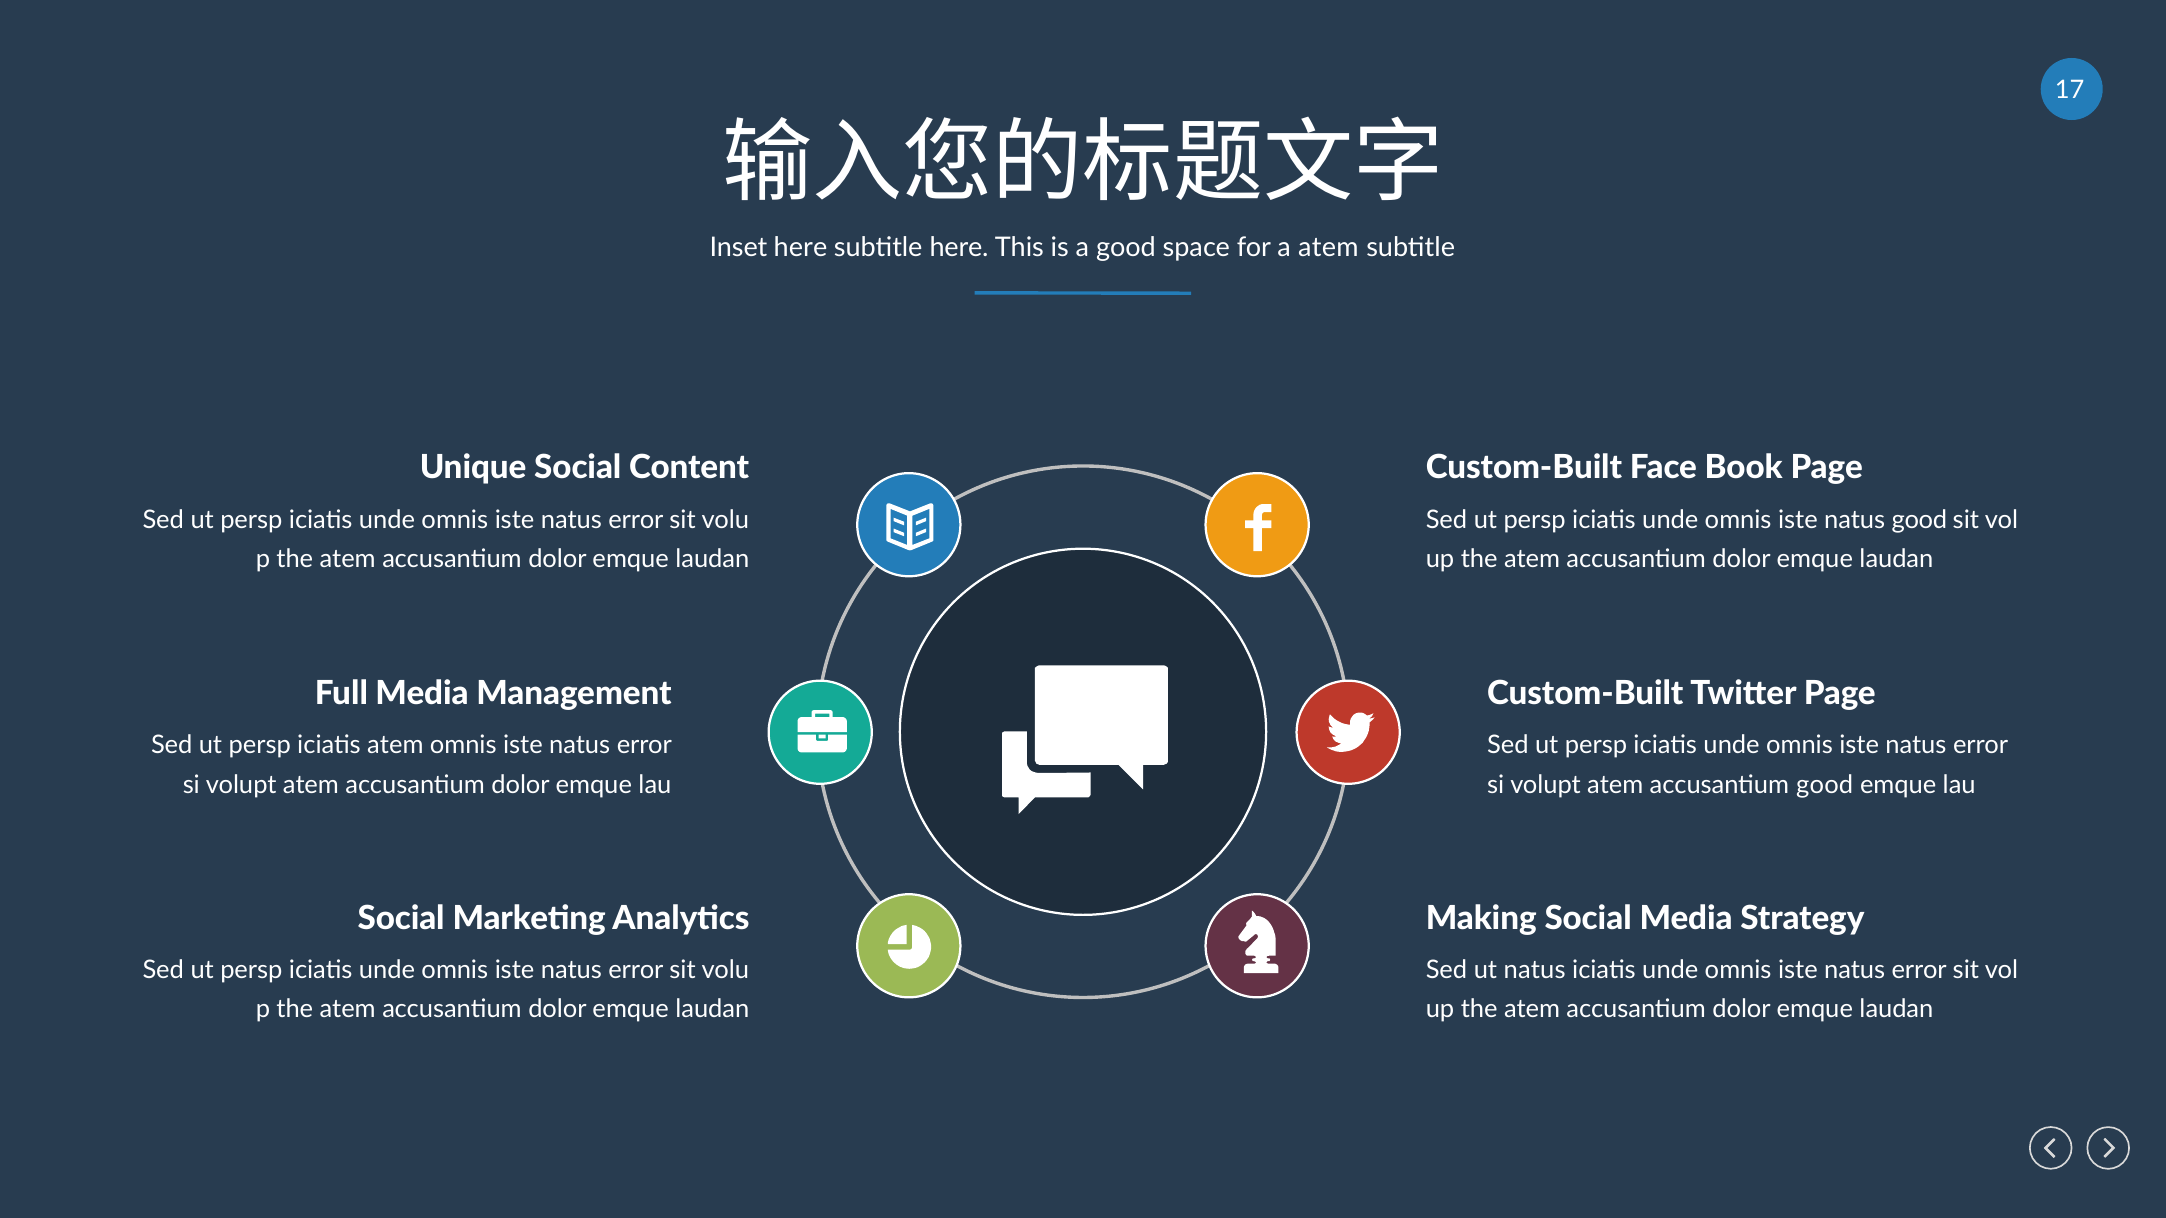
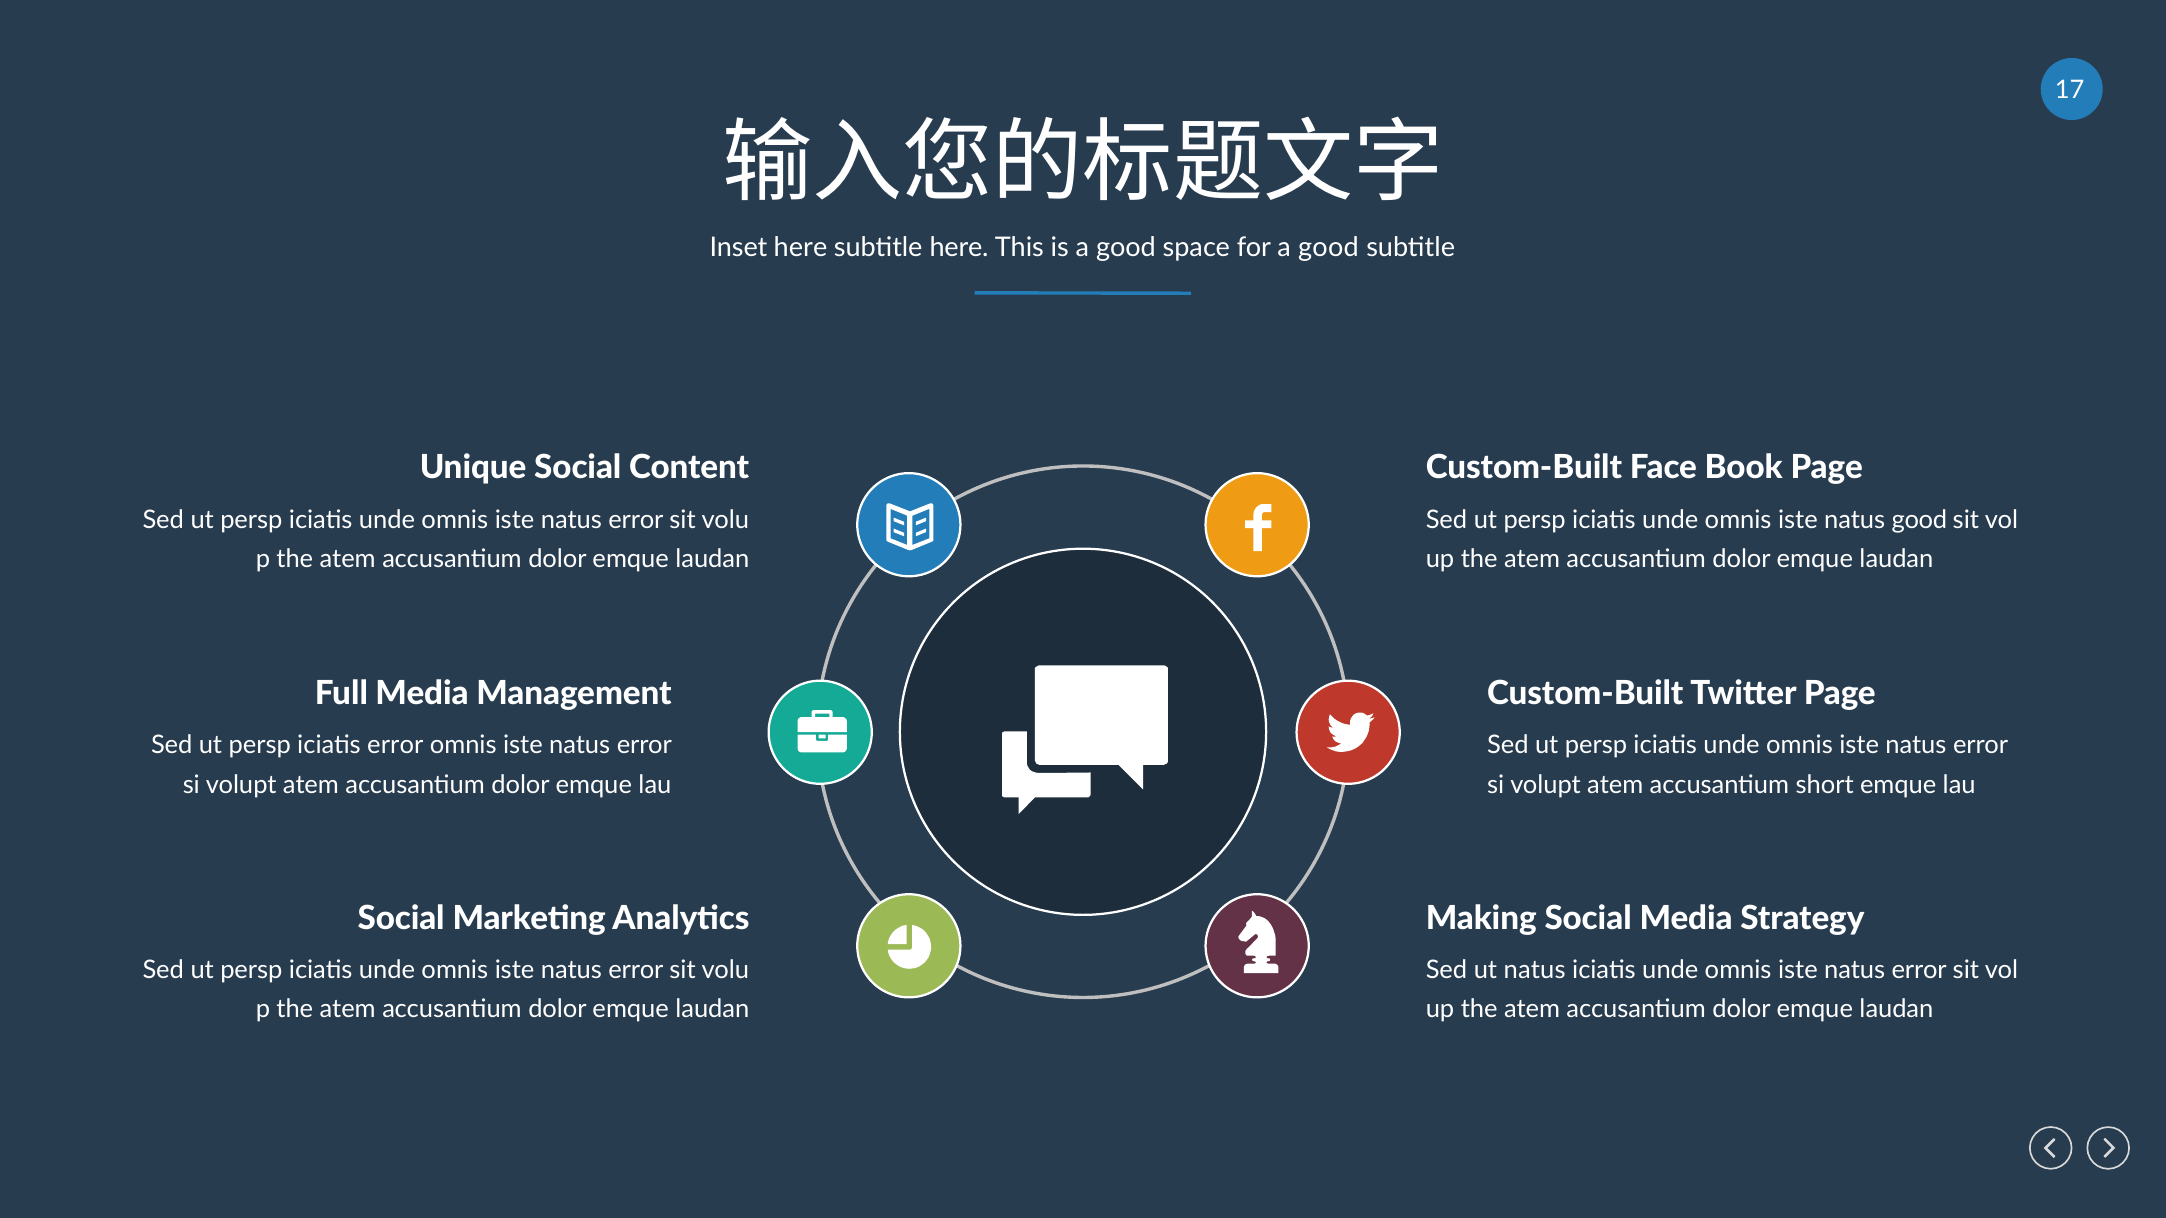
for a atem: atem -> good
iciatis atem: atem -> error
accusantium good: good -> short
